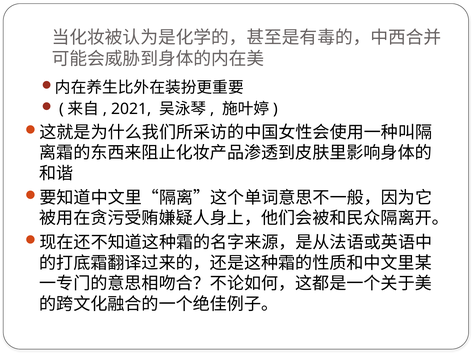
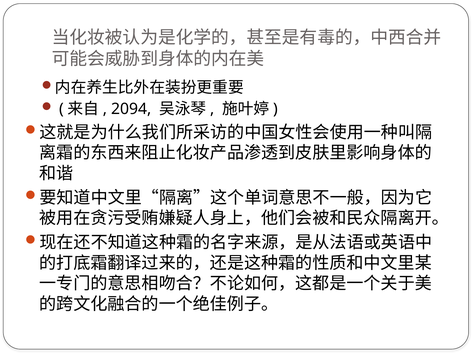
2021: 2021 -> 2094
